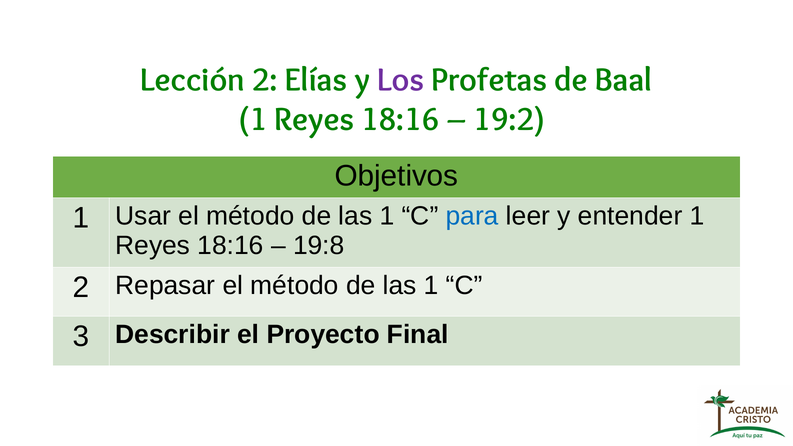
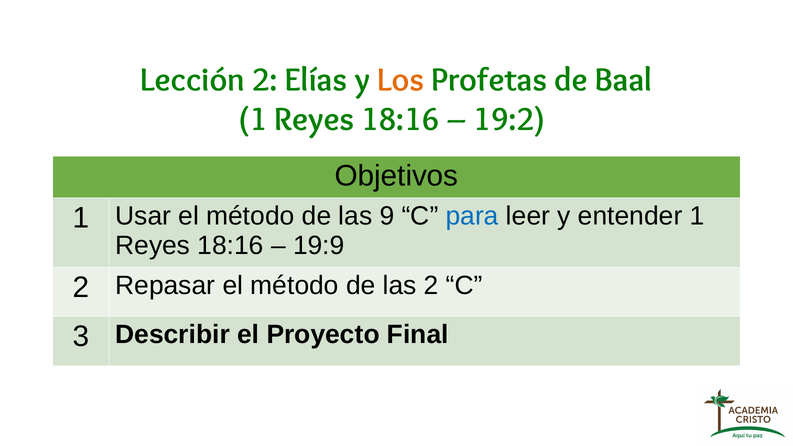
Los colour: purple -> orange
1 at (387, 216): 1 -> 9
19:8: 19:8 -> 19:9
1 at (431, 285): 1 -> 2
